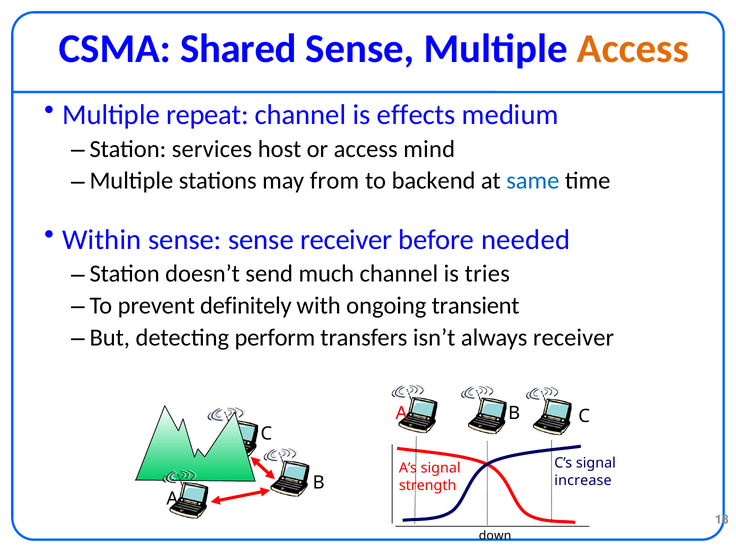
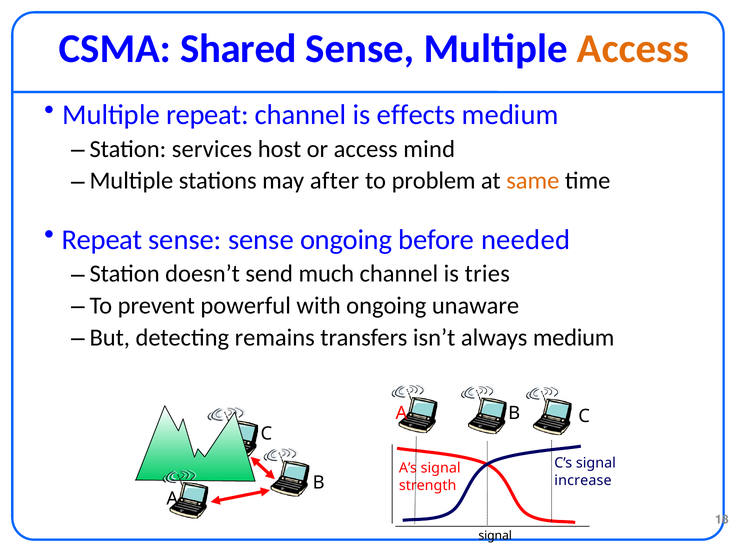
from: from -> after
backend: backend -> problem
same colour: blue -> orange
Within at (102, 240): Within -> Repeat
sense receiver: receiver -> ongoing
definitely: definitely -> powerful
transient: transient -> unaware
perform: perform -> remains
always receiver: receiver -> medium
down at (495, 536): down -> signal
